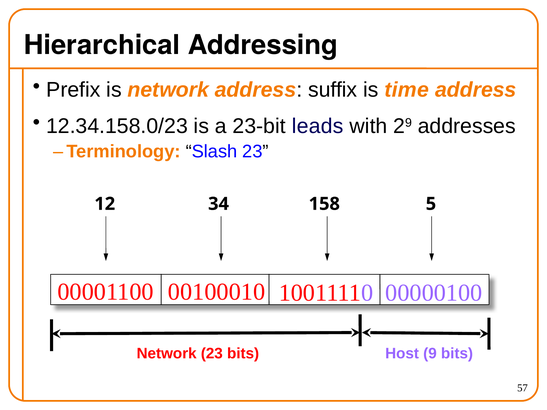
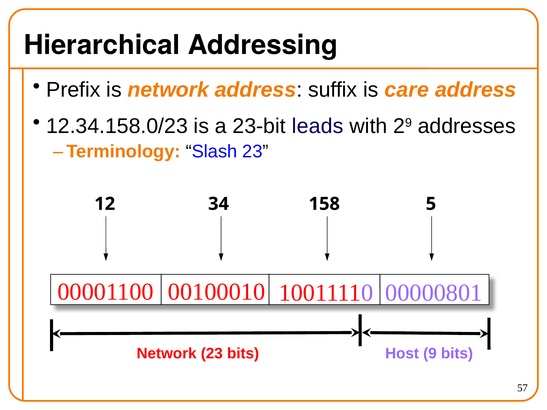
time: time -> care
00000100: 00000100 -> 00000801
